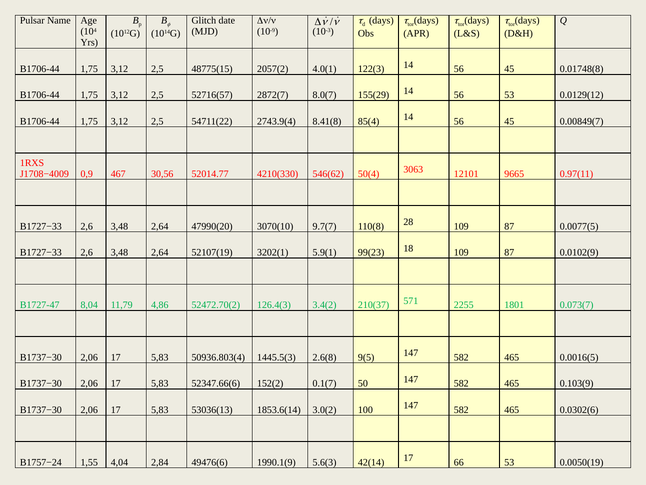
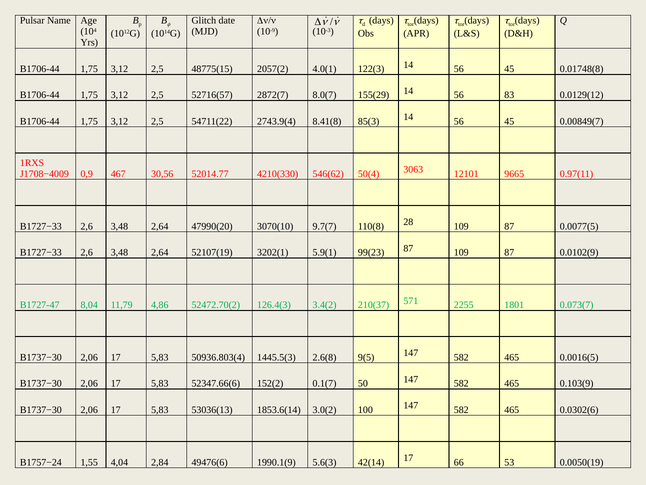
56 53: 53 -> 83
85(4: 85(4 -> 85(3
99(23 18: 18 -> 87
